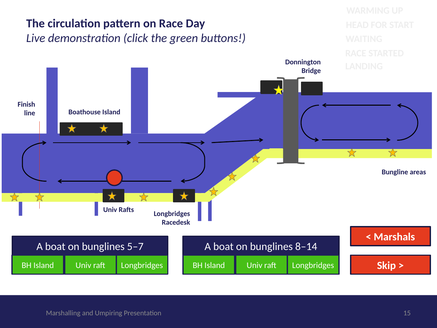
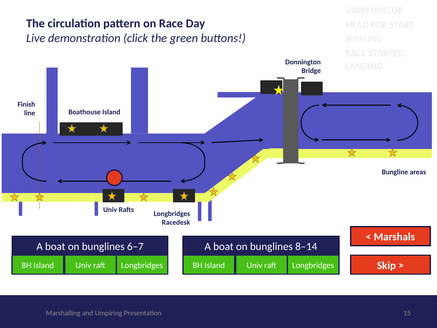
5–7: 5–7 -> 6–7
